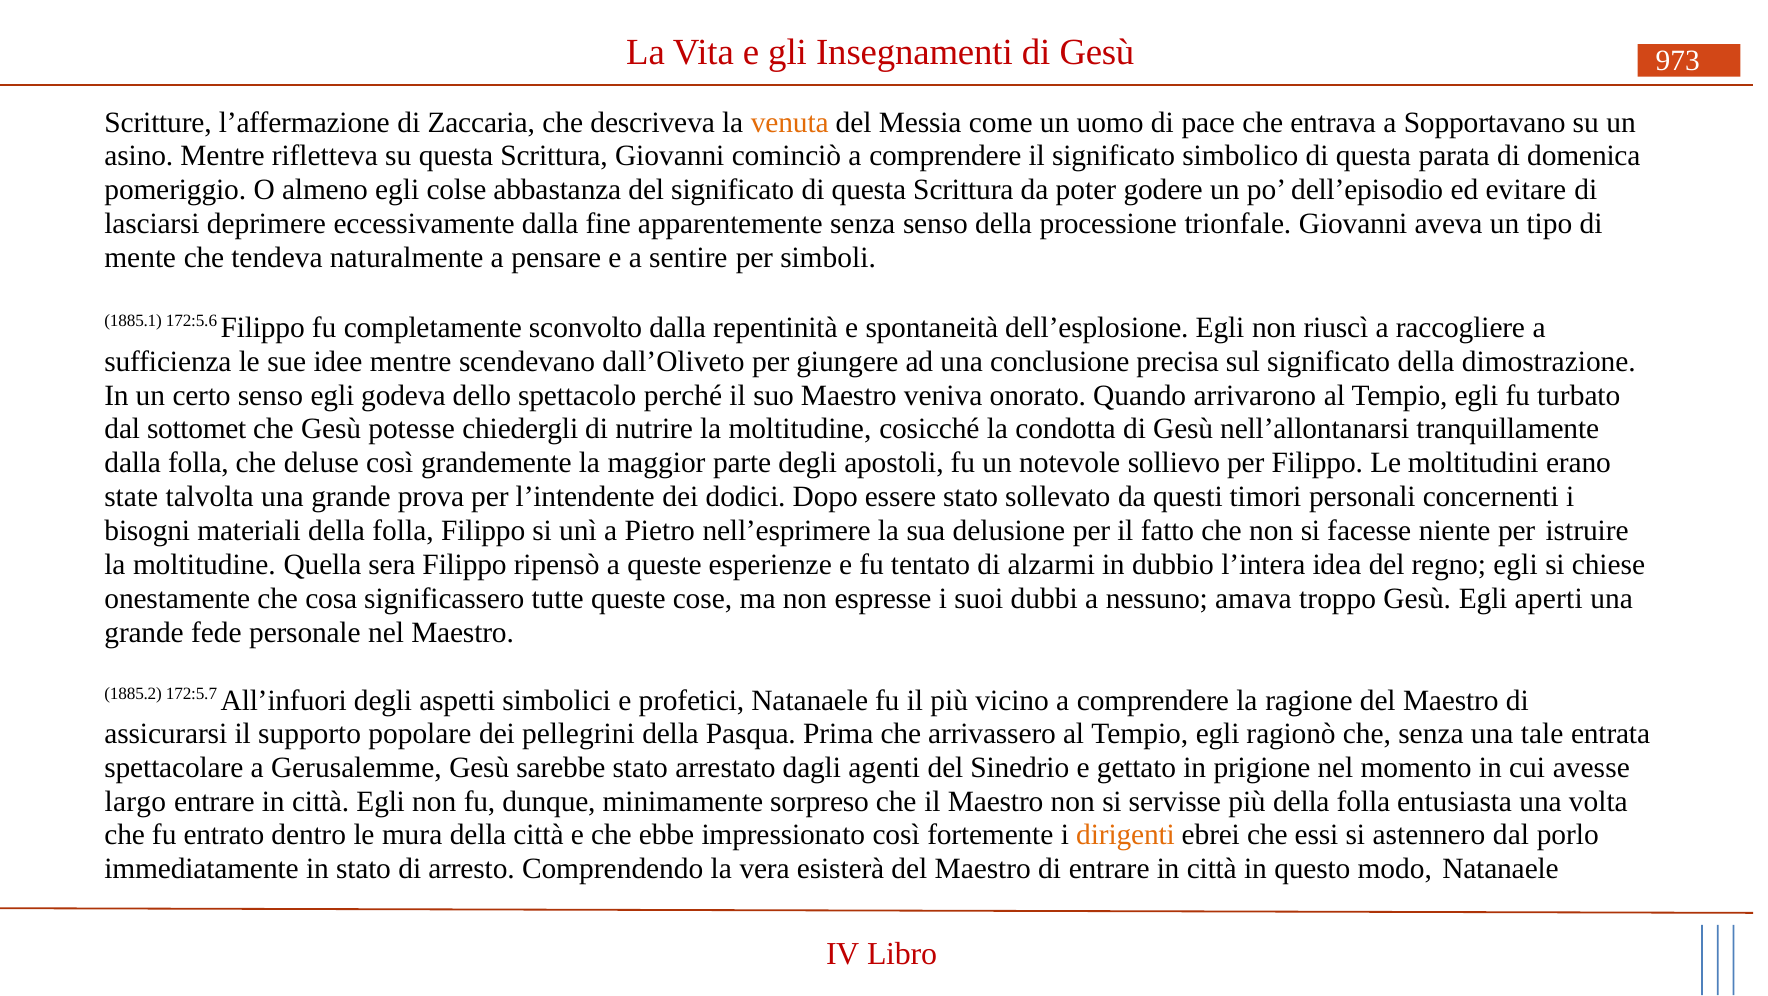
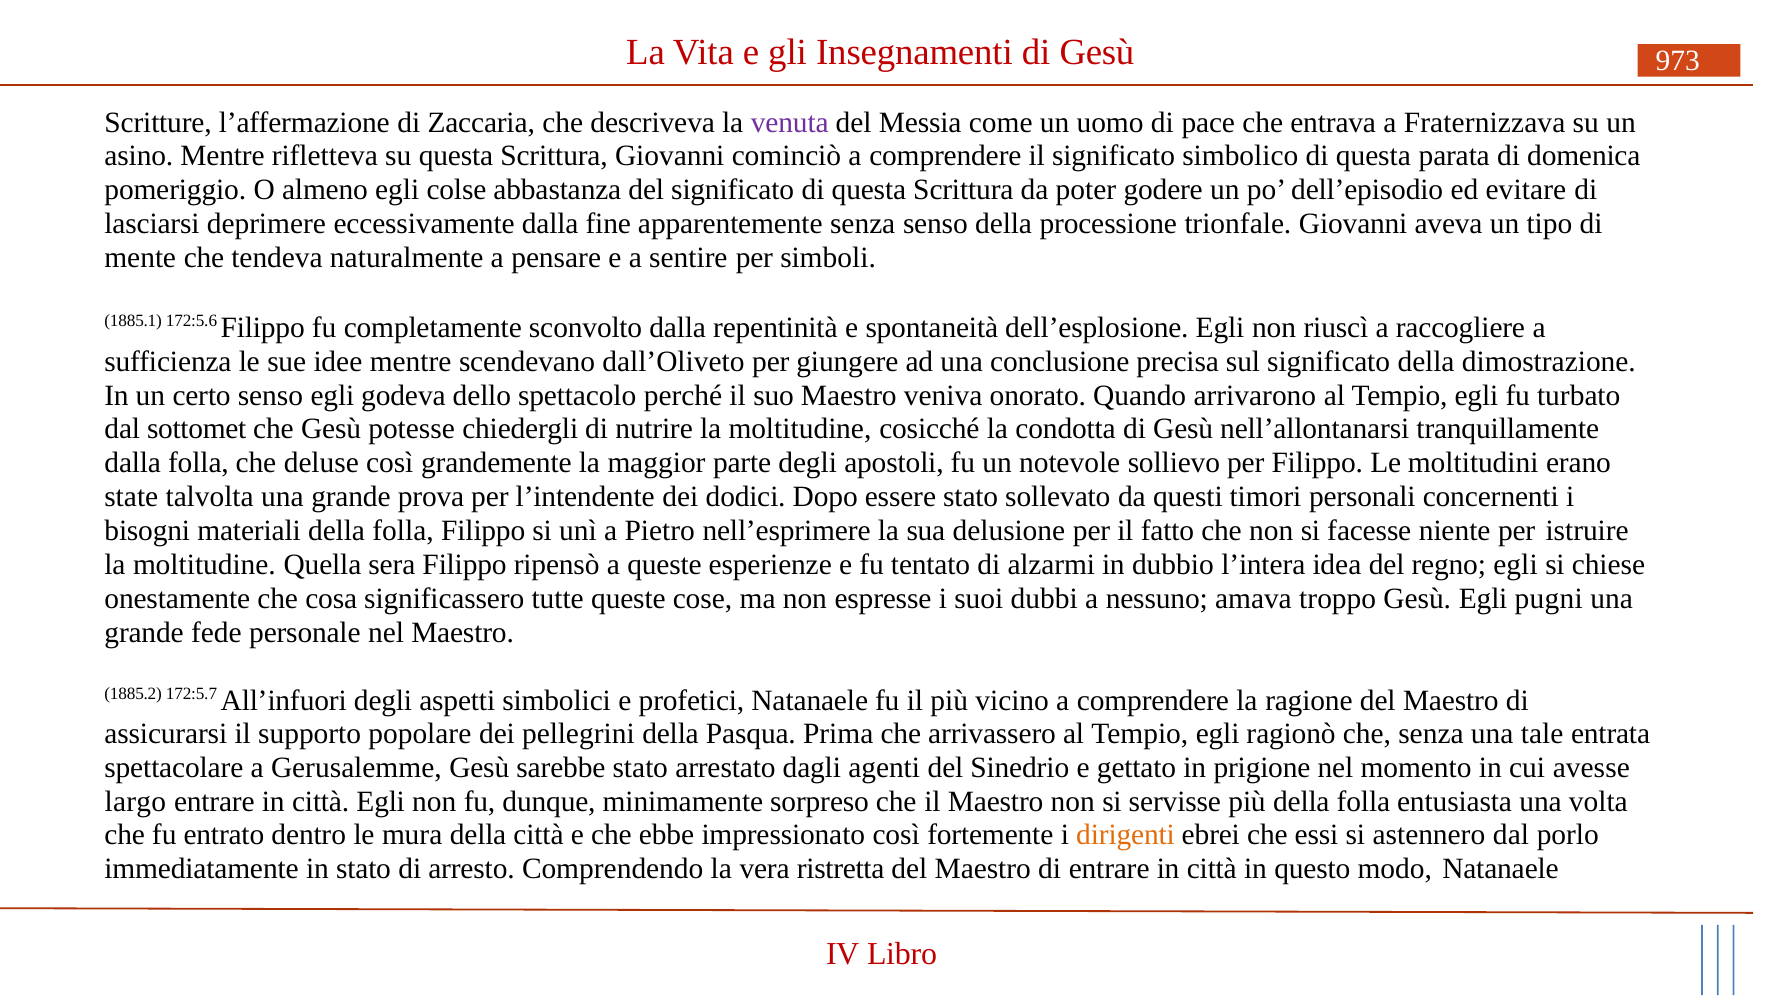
venuta colour: orange -> purple
Sopportavano: Sopportavano -> Fraternizzava
aperti: aperti -> pugni
esisterà: esisterà -> ristretta
